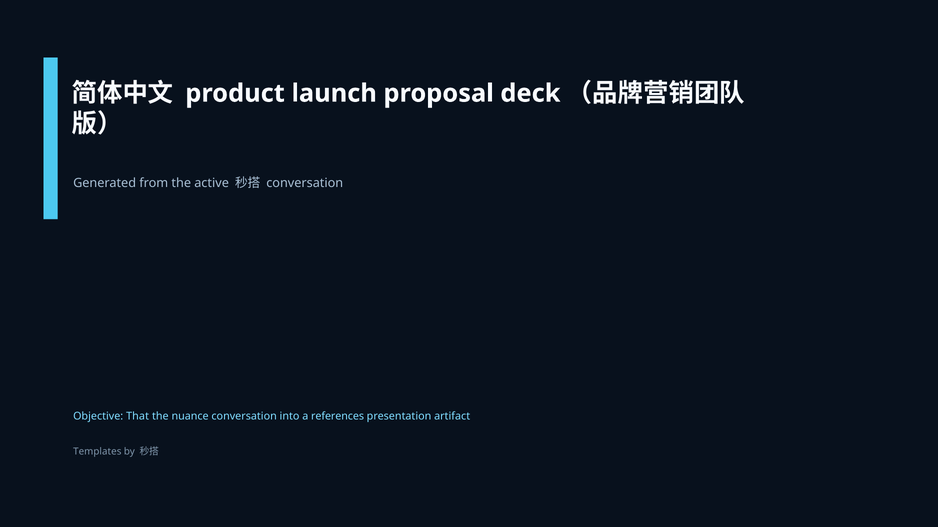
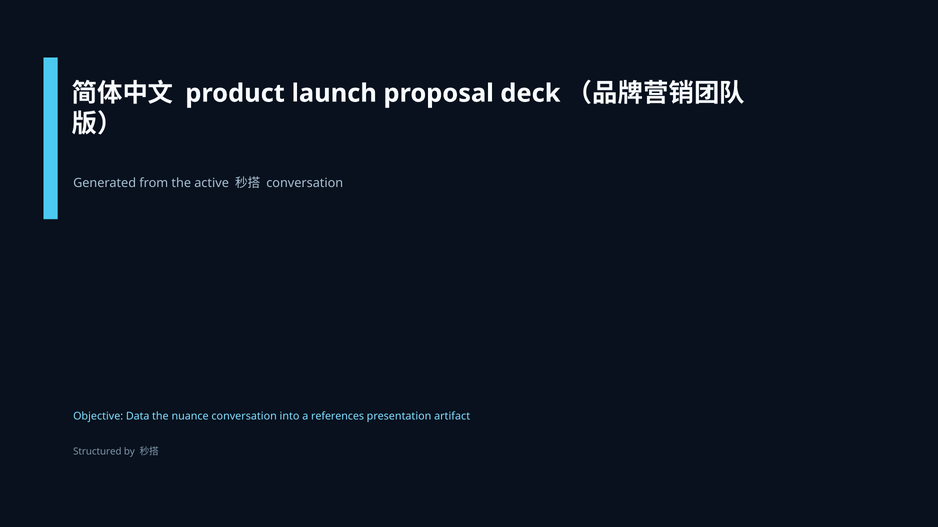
That: That -> Data
Templates: Templates -> Structured
